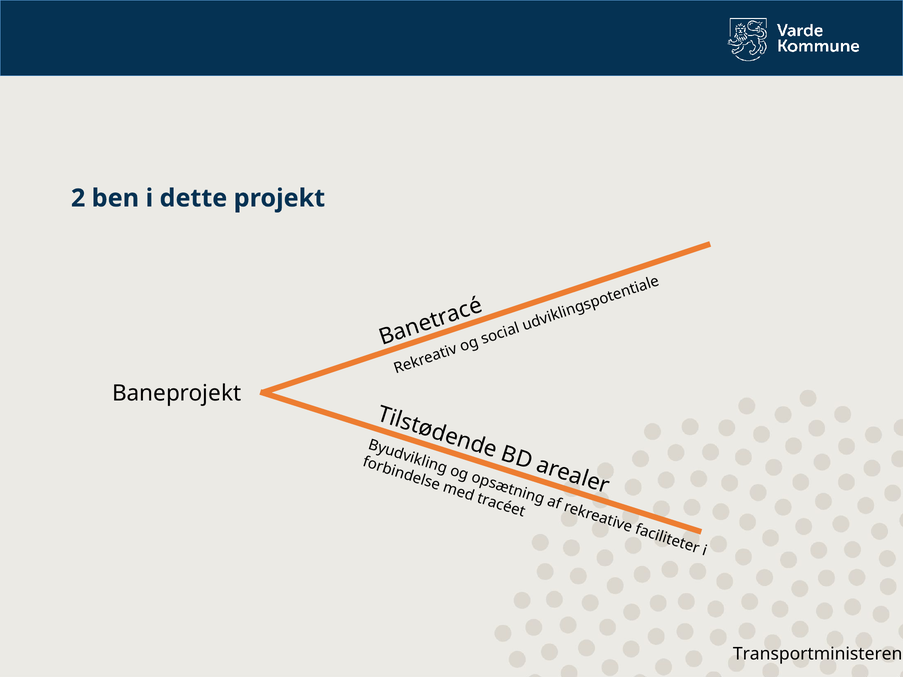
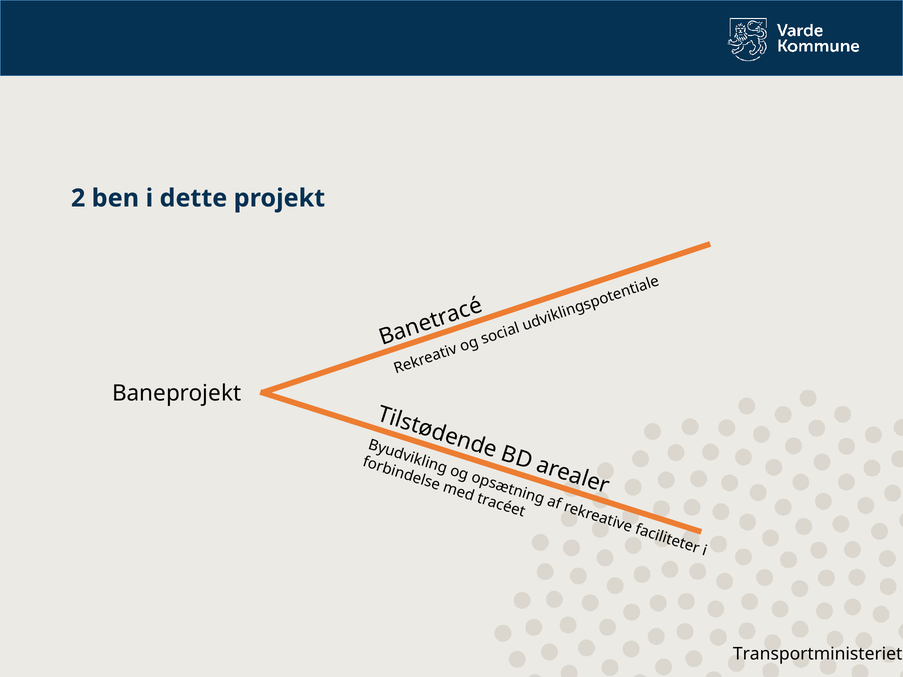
Transportministeren: Transportministeren -> Transportministeriet
